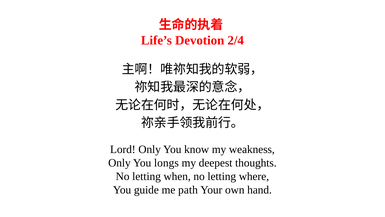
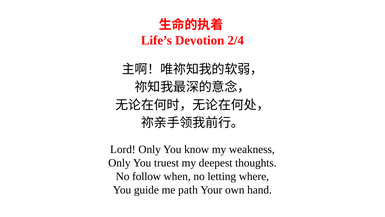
longs: longs -> truest
letting at (147, 176): letting -> follow
